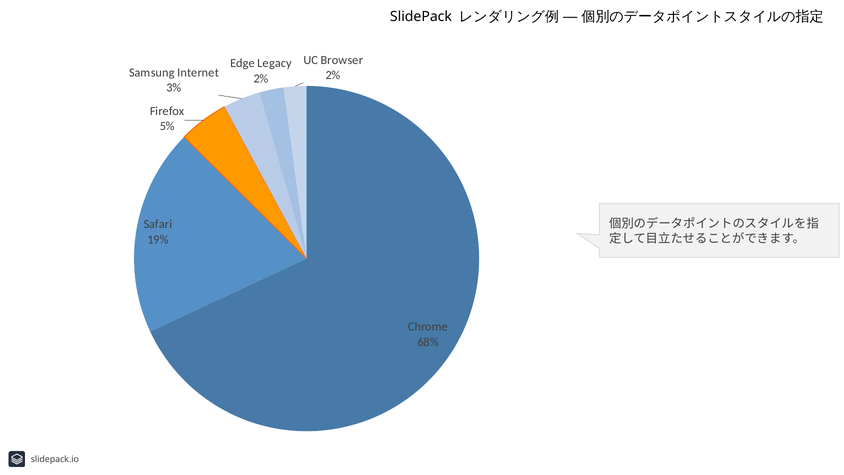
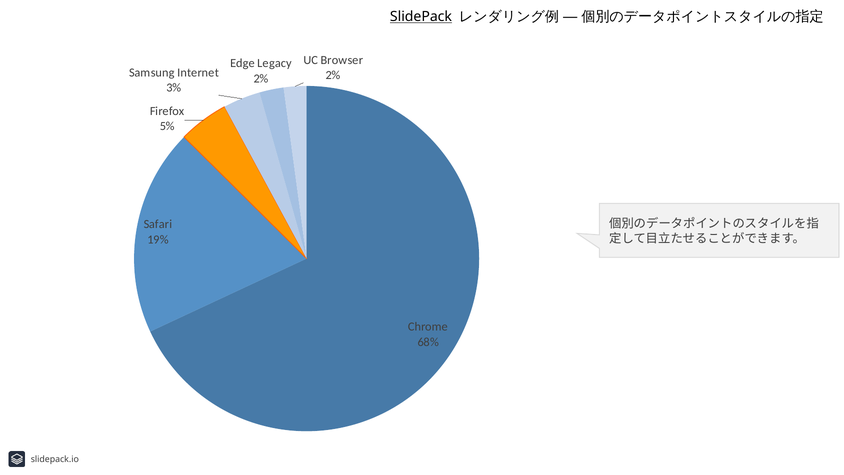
SlidePack underline: none -> present
